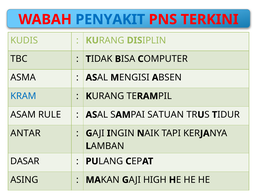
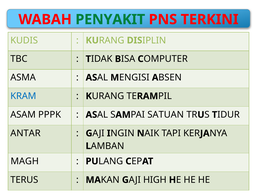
PENYAKIT colour: blue -> green
RULE: RULE -> PPPK
DASAR: DASAR -> MAGH
ASING: ASING -> TERUS
